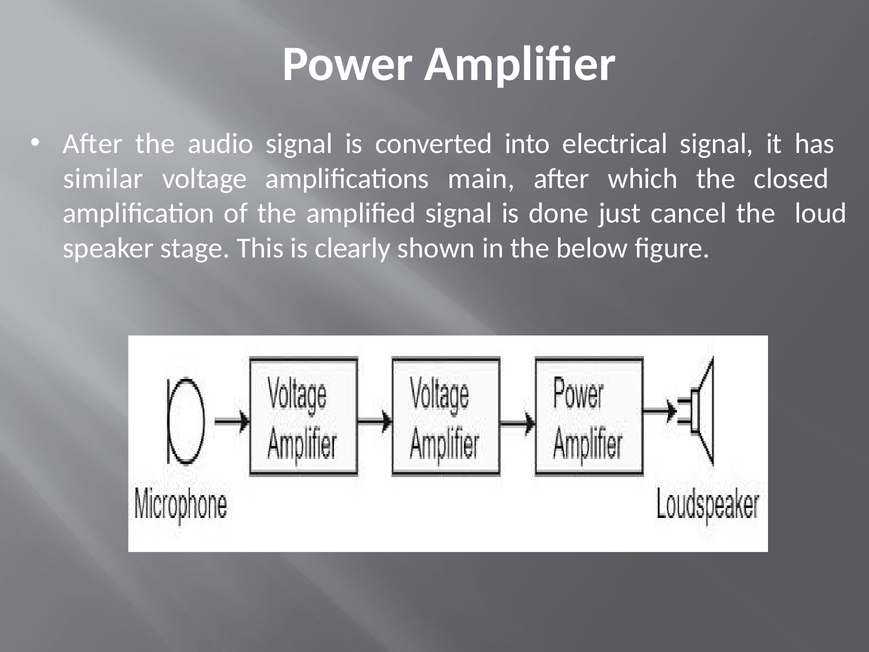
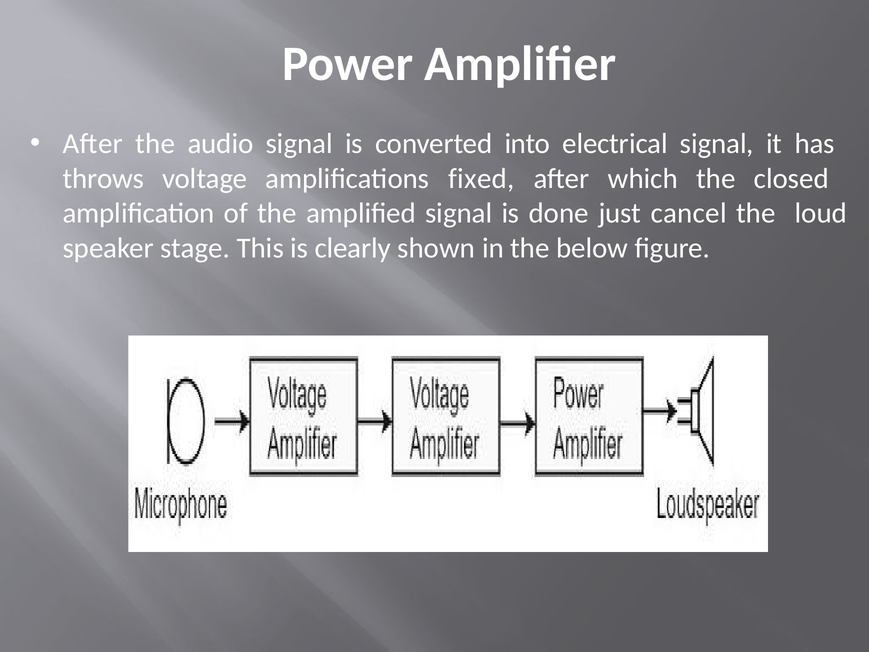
similar: similar -> throws
main: main -> fixed
